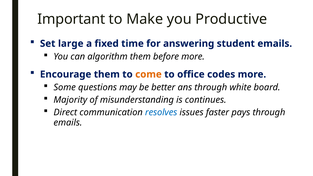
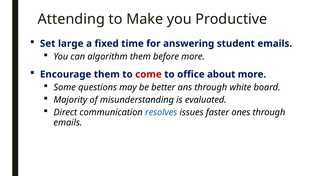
Important: Important -> Attending
come colour: orange -> red
codes: codes -> about
continues: continues -> evaluated
pays: pays -> ones
